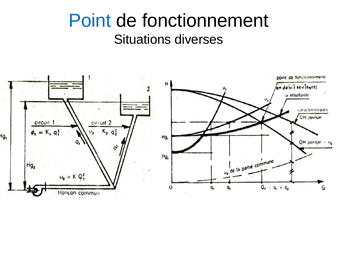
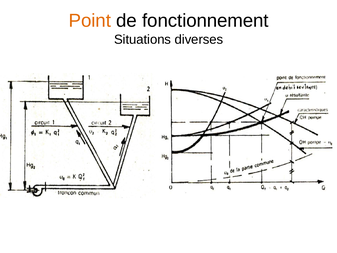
Point colour: blue -> orange
